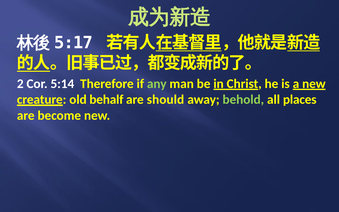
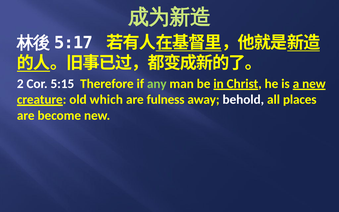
5:14: 5:14 -> 5:15
behalf: behalf -> which
should: should -> fulness
behold colour: light green -> white
